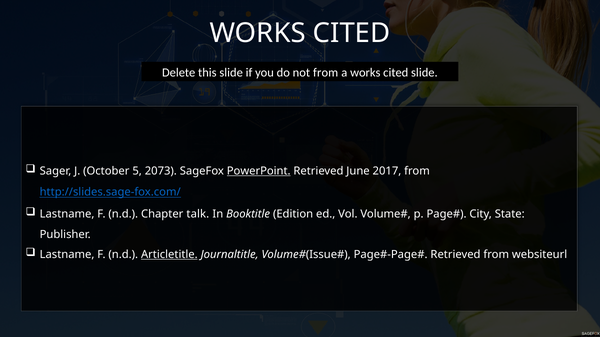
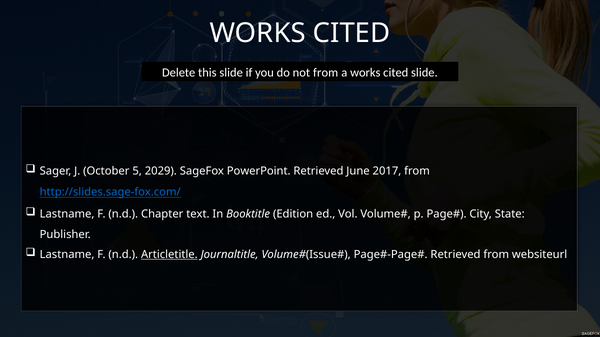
2073: 2073 -> 2029
PowerPoint underline: present -> none
talk: talk -> text
